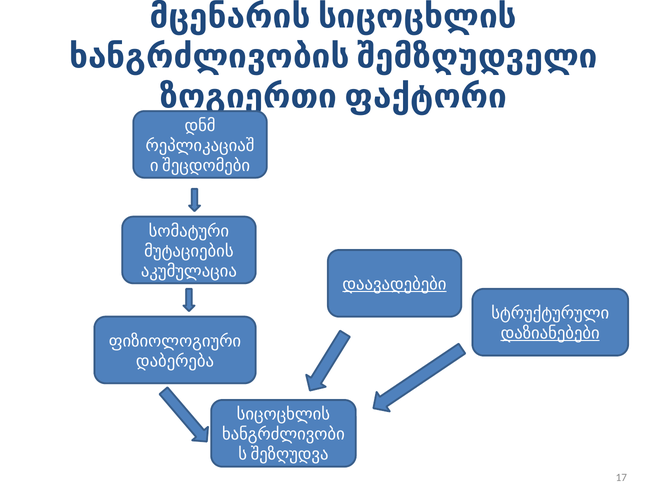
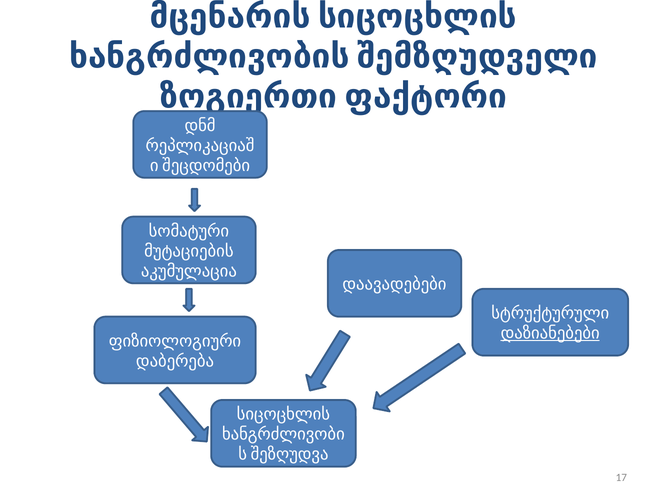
დაავადებები underline: present -> none
